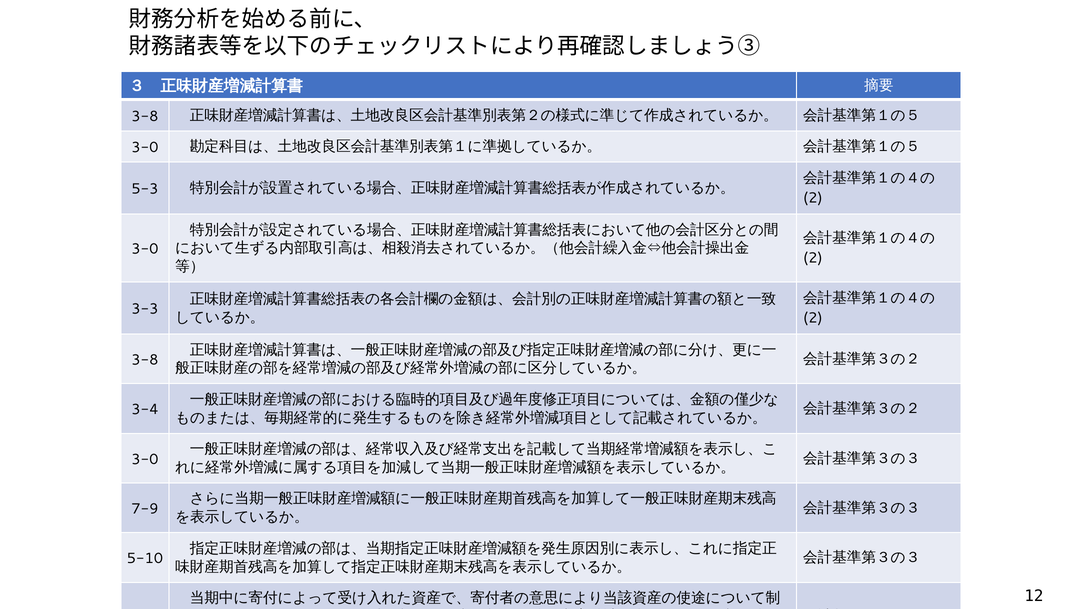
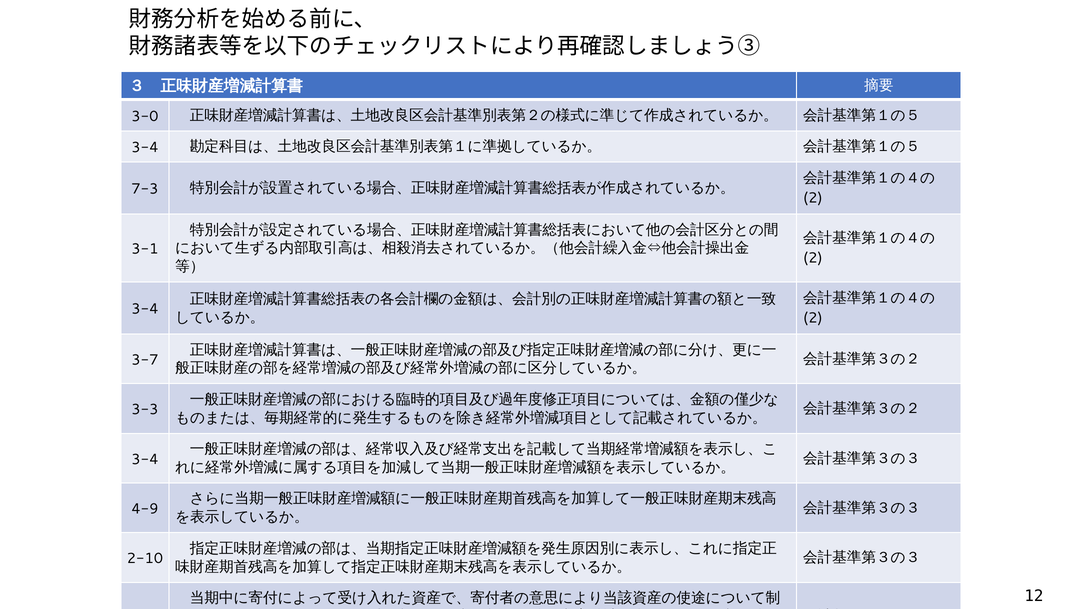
3-8 at (145, 116): 3-8 -> 3-0
3-0 at (145, 147): 3-0 -> 3-4
5-3: 5-3 -> 7-3
3-0 at (145, 249): 3-0 -> 3-1
3-3 at (145, 309): 3-3 -> 3-4
3-8 at (145, 360): 3-8 -> 3-7
3-4: 3-4 -> 3-3
3-0 at (145, 459): 3-0 -> 3-4
7-9: 7-9 -> 4-9
5-10: 5-10 -> 2-10
